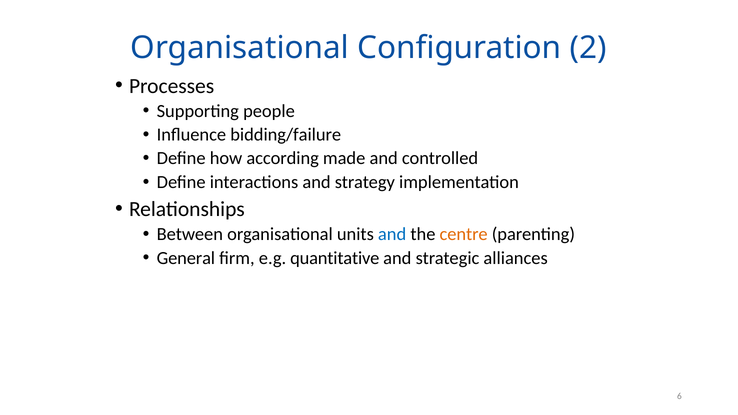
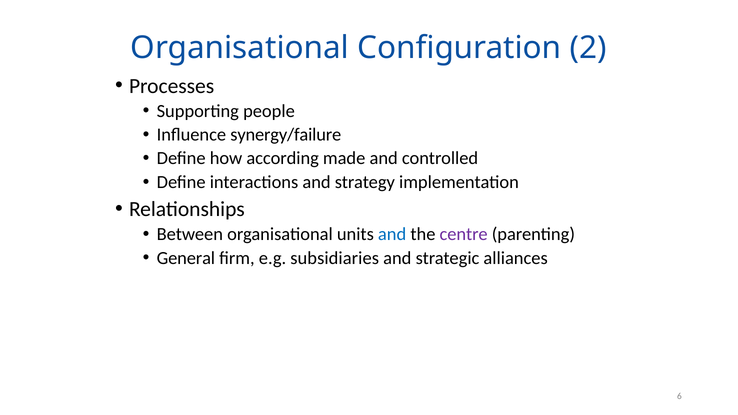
bidding/failure: bidding/failure -> synergy/failure
centre colour: orange -> purple
quantitative: quantitative -> subsidiaries
